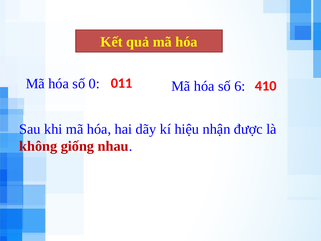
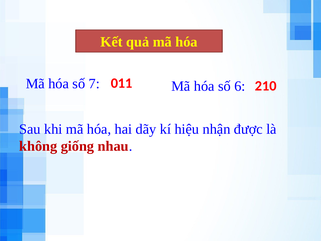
0: 0 -> 7
410: 410 -> 210
